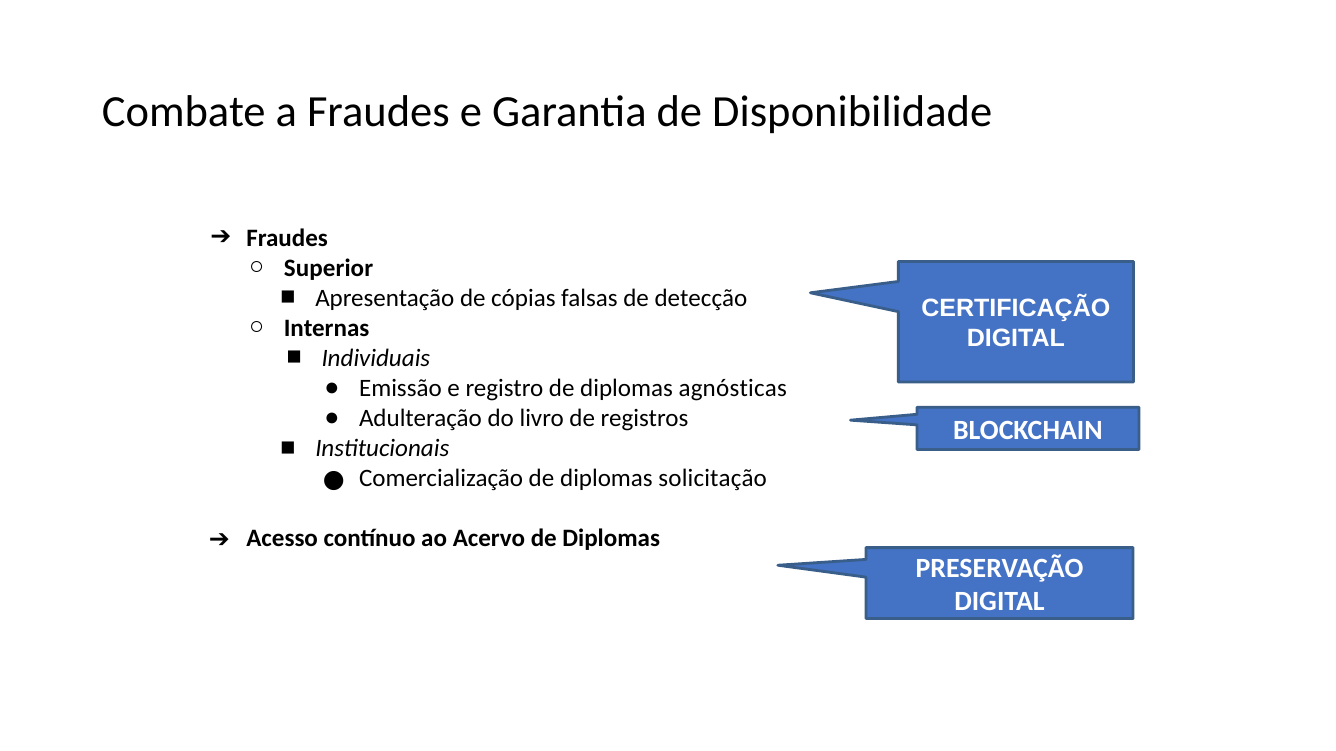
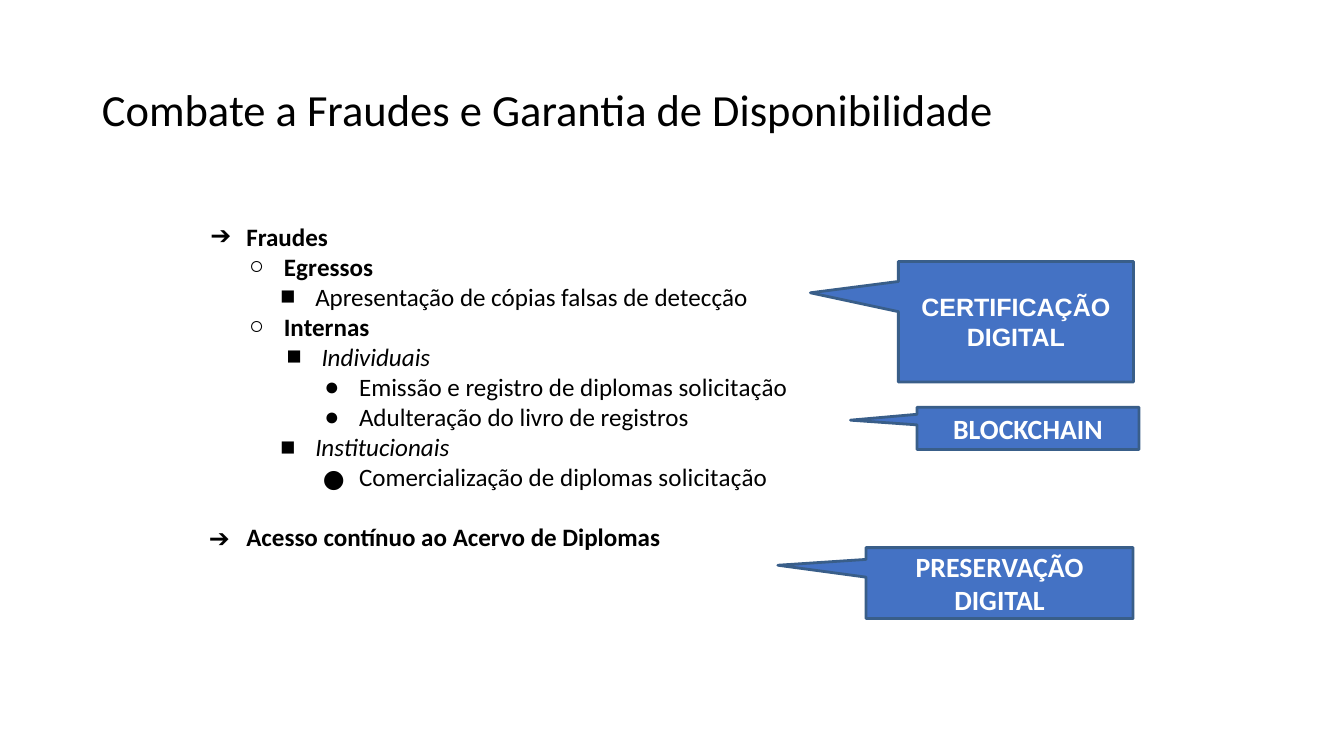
Superior: Superior -> Egressos
registro de diplomas agnósticas: agnósticas -> solicitação
